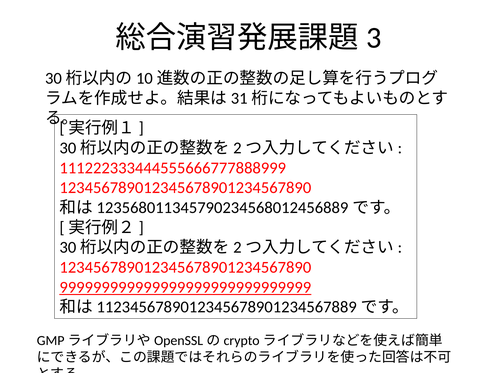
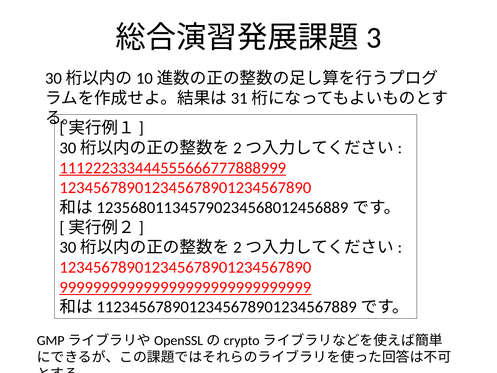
111222333444555666777888999 underline: none -> present
